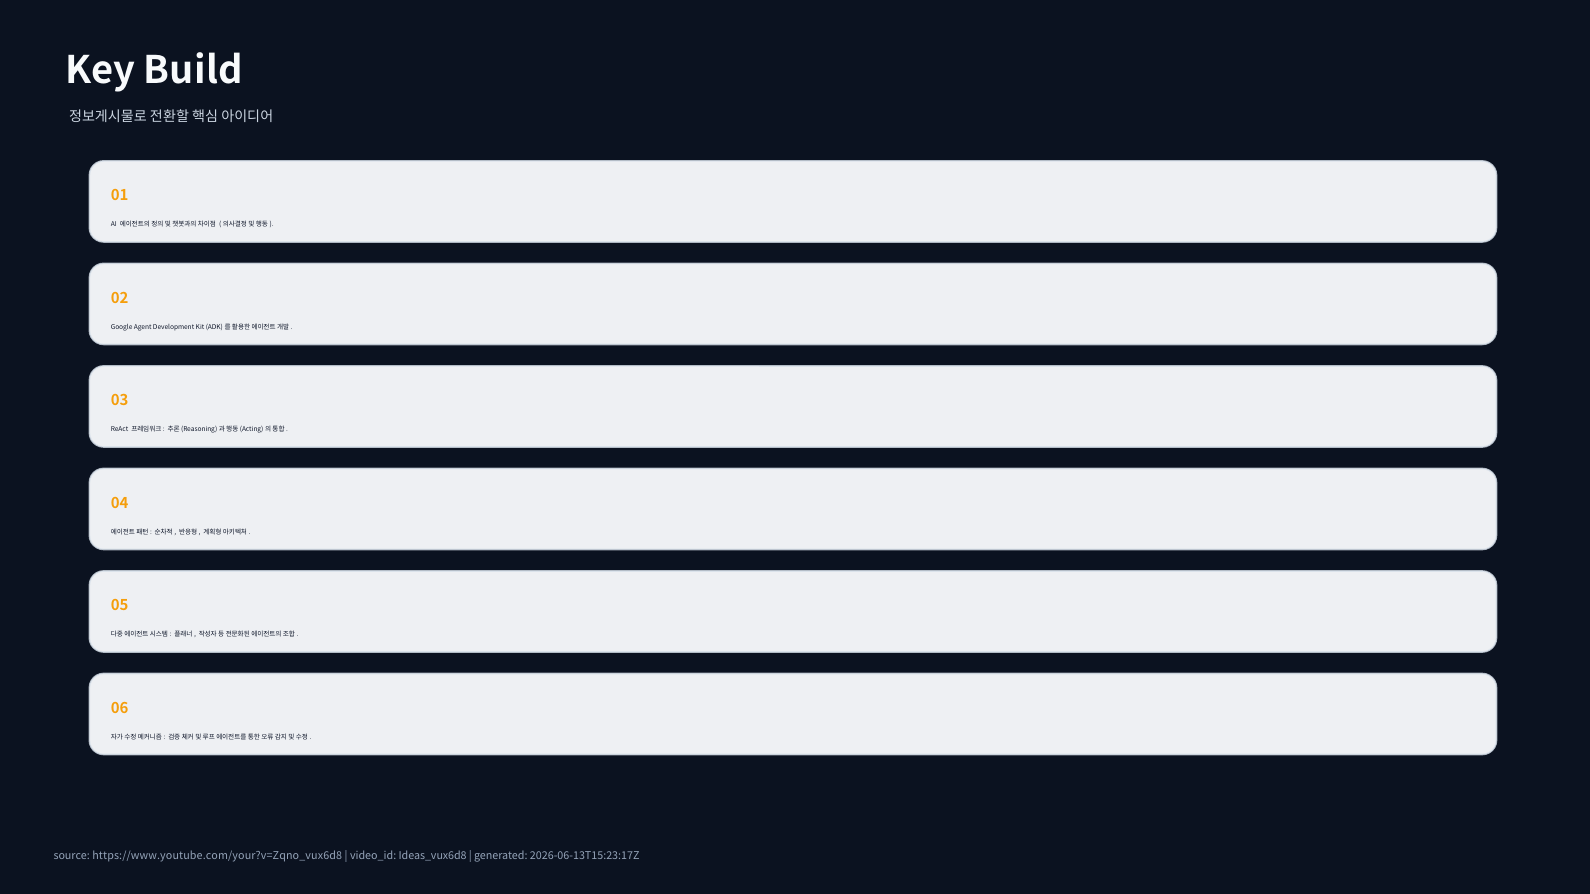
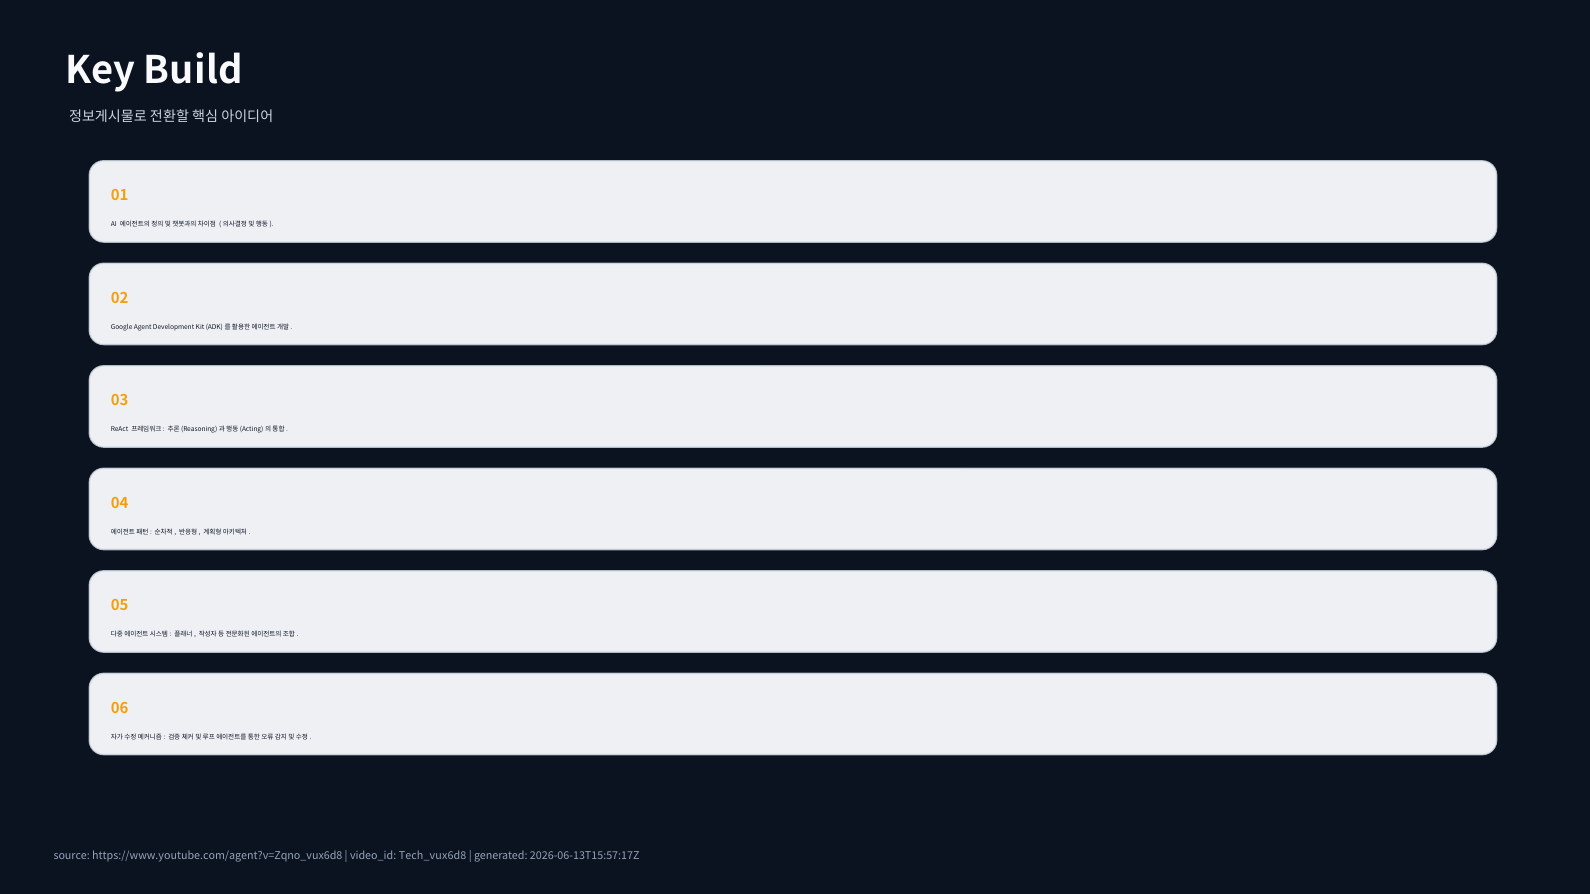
https://www.youtube.com/your?v=Zqno_vux6d8: https://www.youtube.com/your?v=Zqno_vux6d8 -> https://www.youtube.com/agent?v=Zqno_vux6d8
Ideas_vux6d8: Ideas_vux6d8 -> Tech_vux6d8
2026-06-13T15:23:17Z: 2026-06-13T15:23:17Z -> 2026-06-13T15:57:17Z
